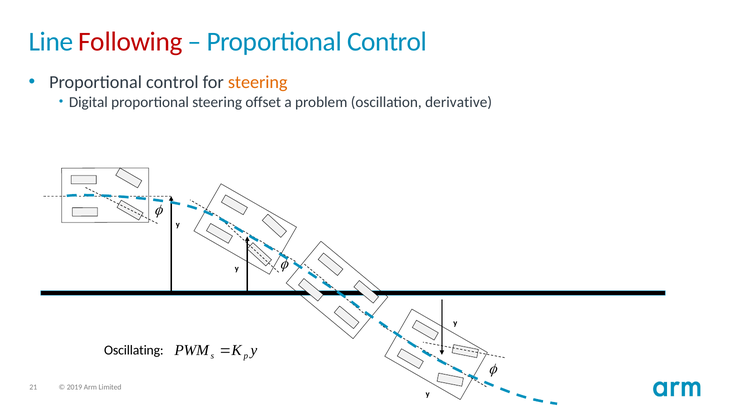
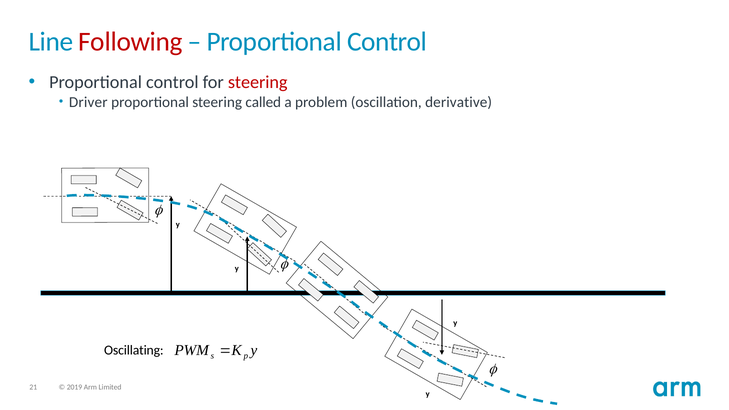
steering at (258, 82) colour: orange -> red
Digital: Digital -> Driver
offset: offset -> called
